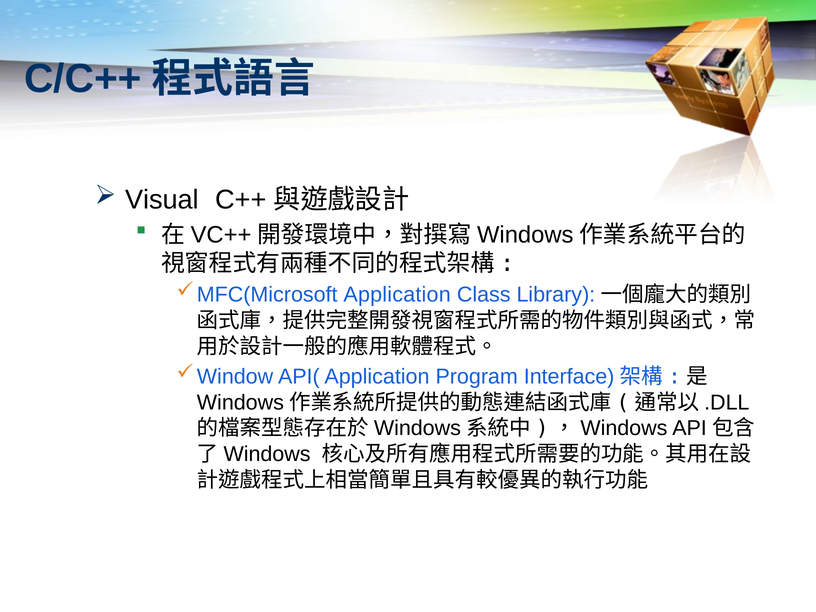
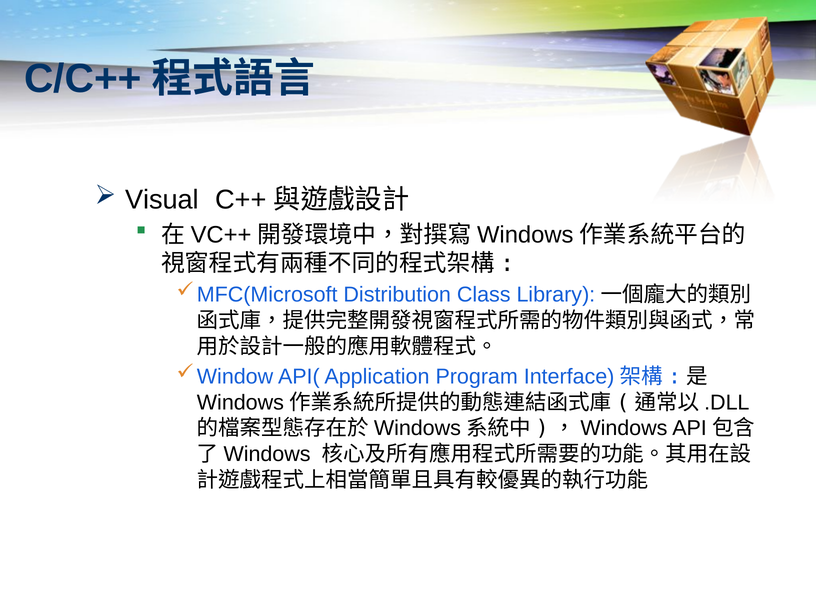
Application at (397, 295): Application -> Distribution
